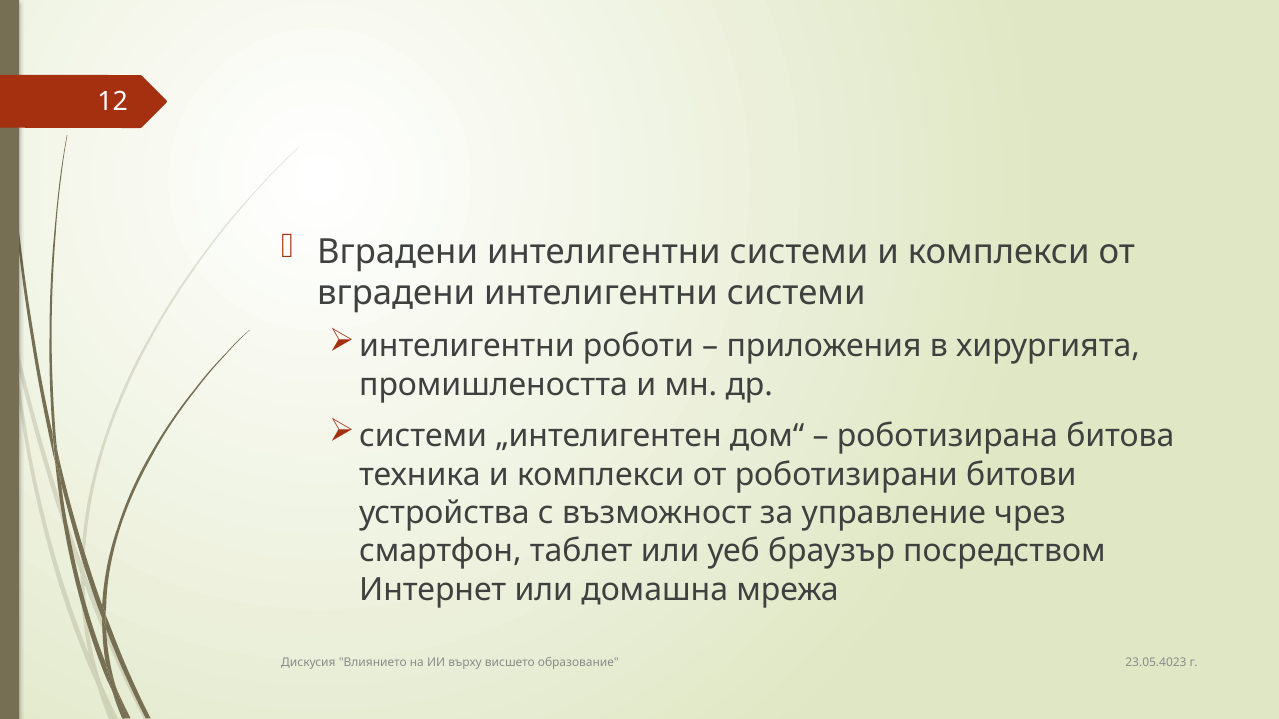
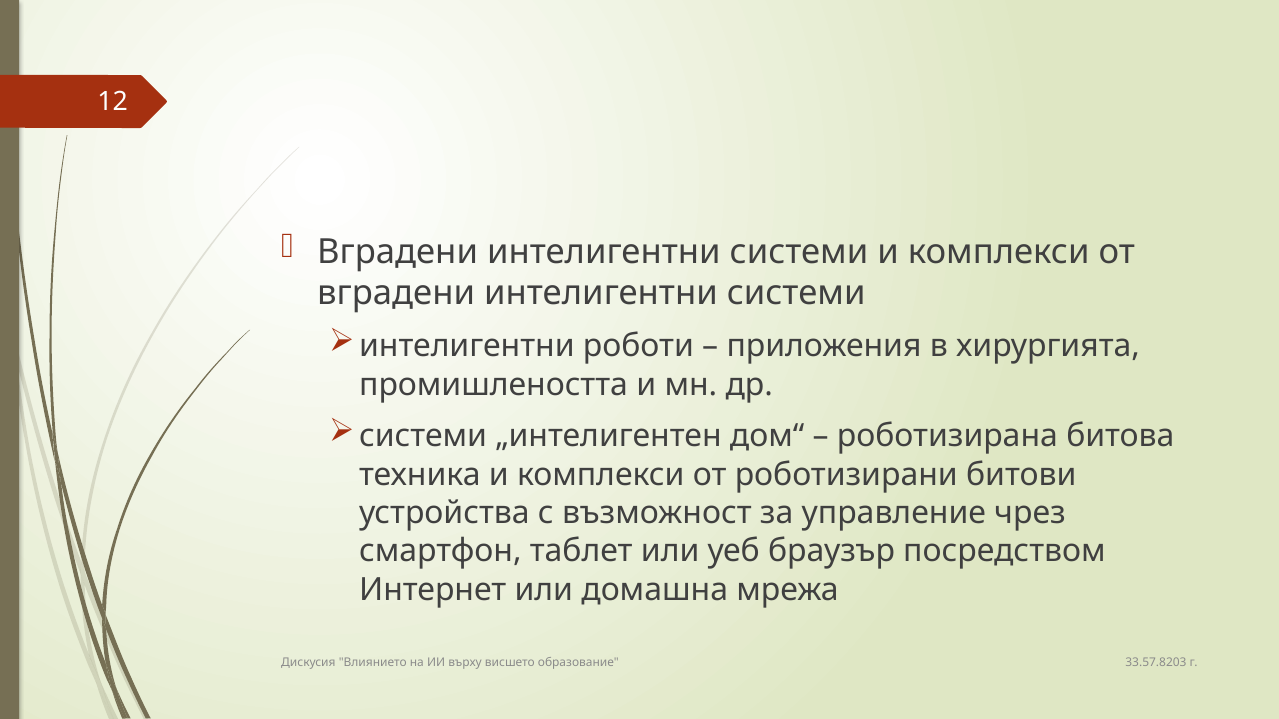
23.05.4023: 23.05.4023 -> 33.57.8203
